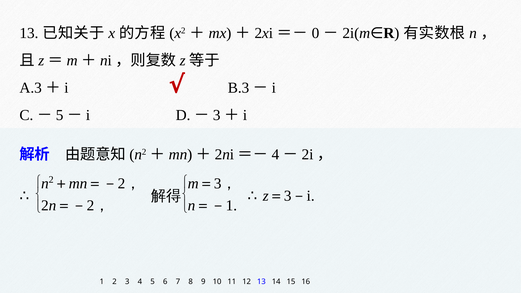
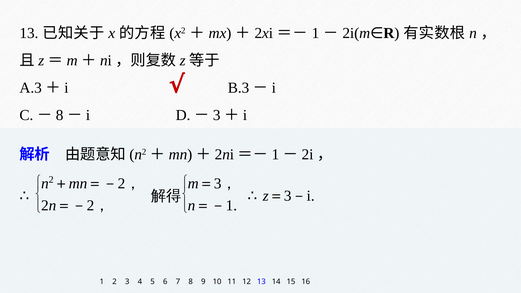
0 at (315, 33): 0 -> 1
5 at (60, 115): 5 -> 8
4 at (275, 154): 4 -> 1
